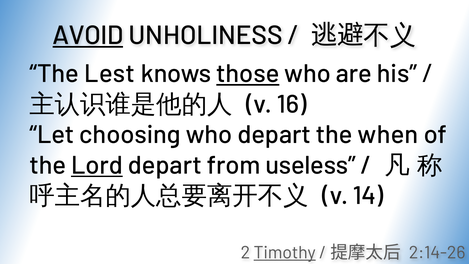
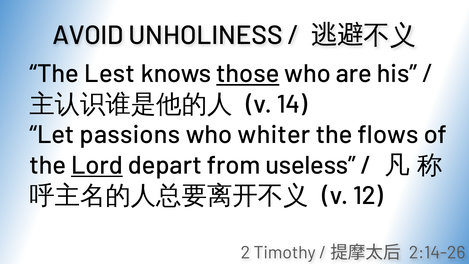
AVOID underline: present -> none
16: 16 -> 14
choosing: choosing -> passions
who depart: depart -> whiter
when: when -> flows
14: 14 -> 12
Timothy underline: present -> none
